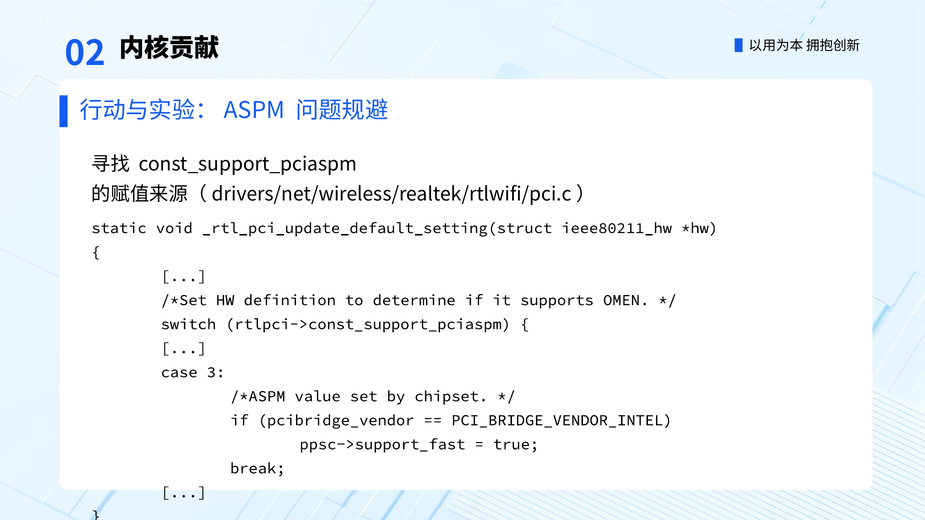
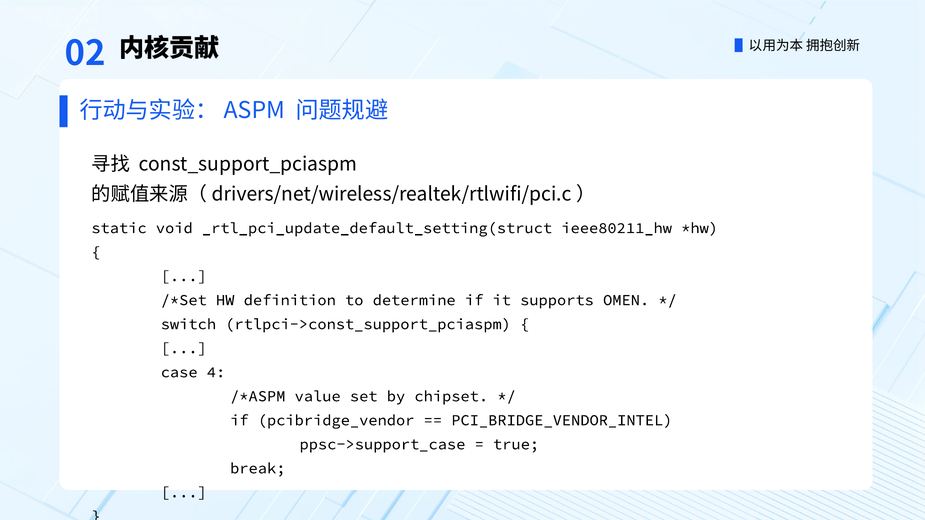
3: 3 -> 4
ppsc->support_fast: ppsc->support_fast -> ppsc->support_case
